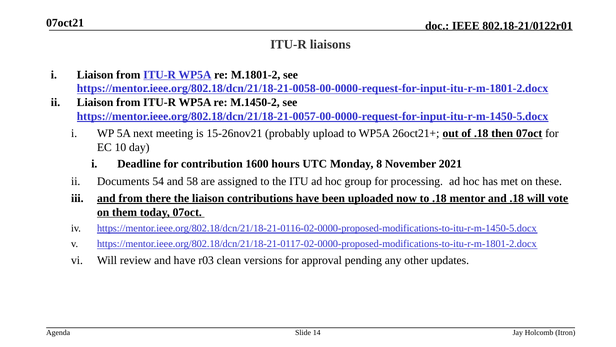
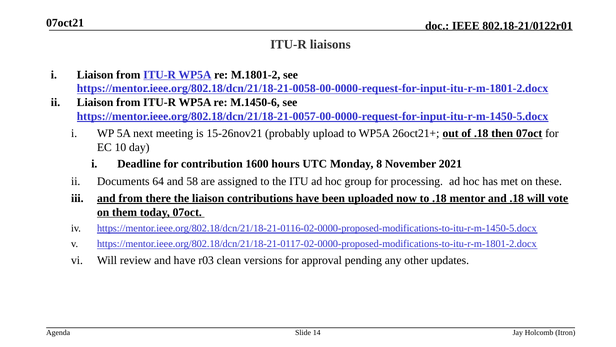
M.1450-2: M.1450-2 -> M.1450-6
54: 54 -> 64
